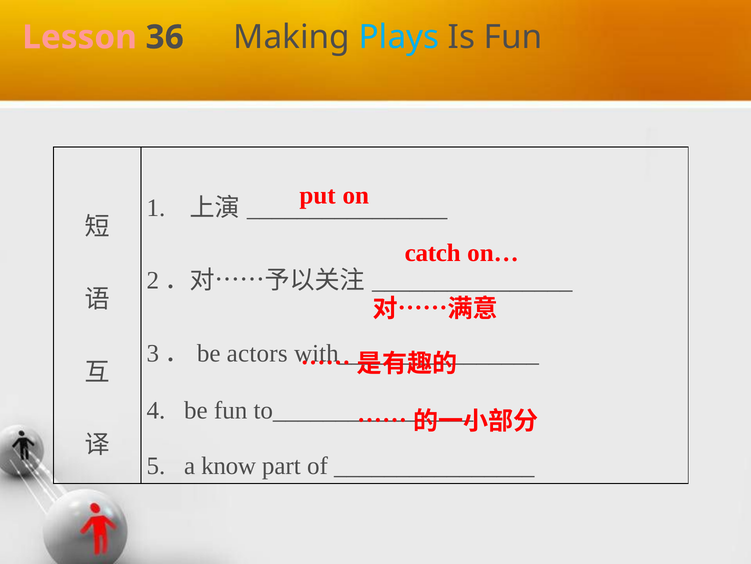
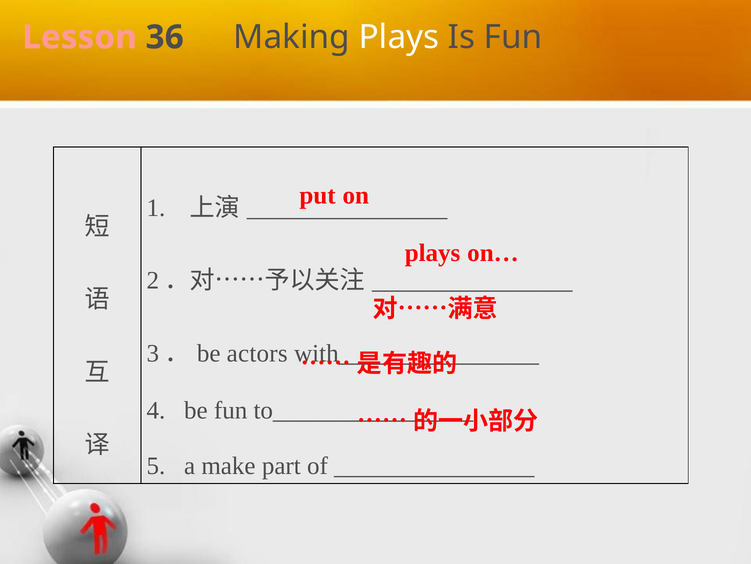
Plays at (399, 37) colour: light blue -> white
catch at (433, 253): catch -> plays
know: know -> make
